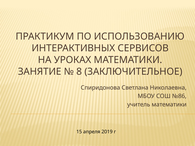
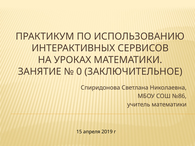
8: 8 -> 0
